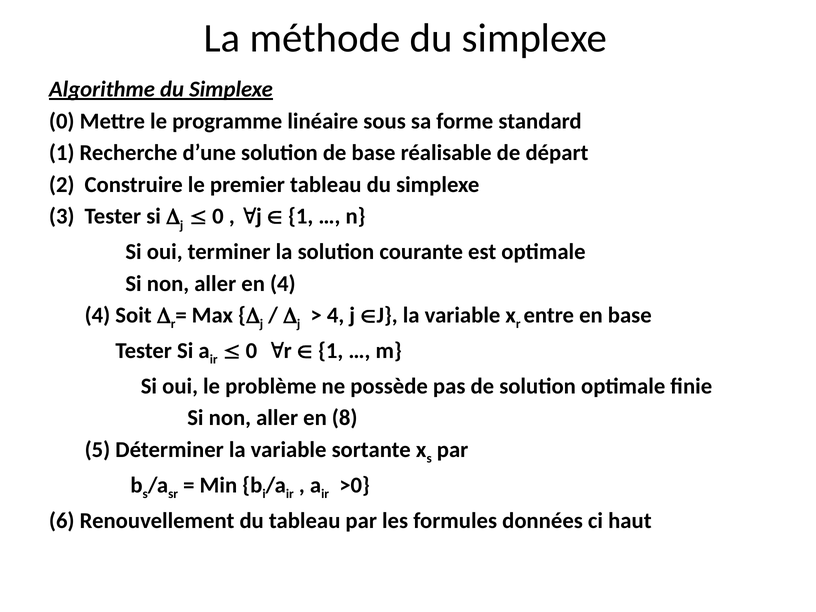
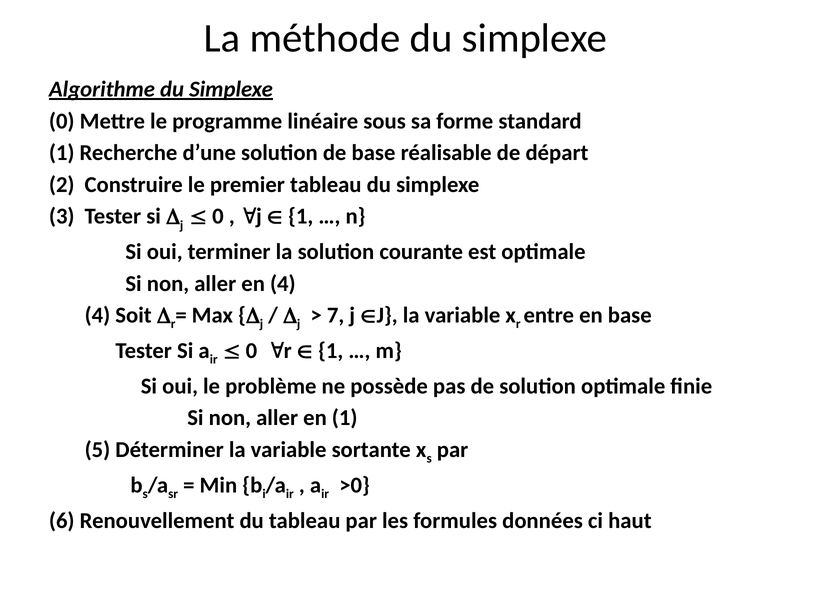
4 at (336, 315): 4 -> 7
en 8: 8 -> 1
